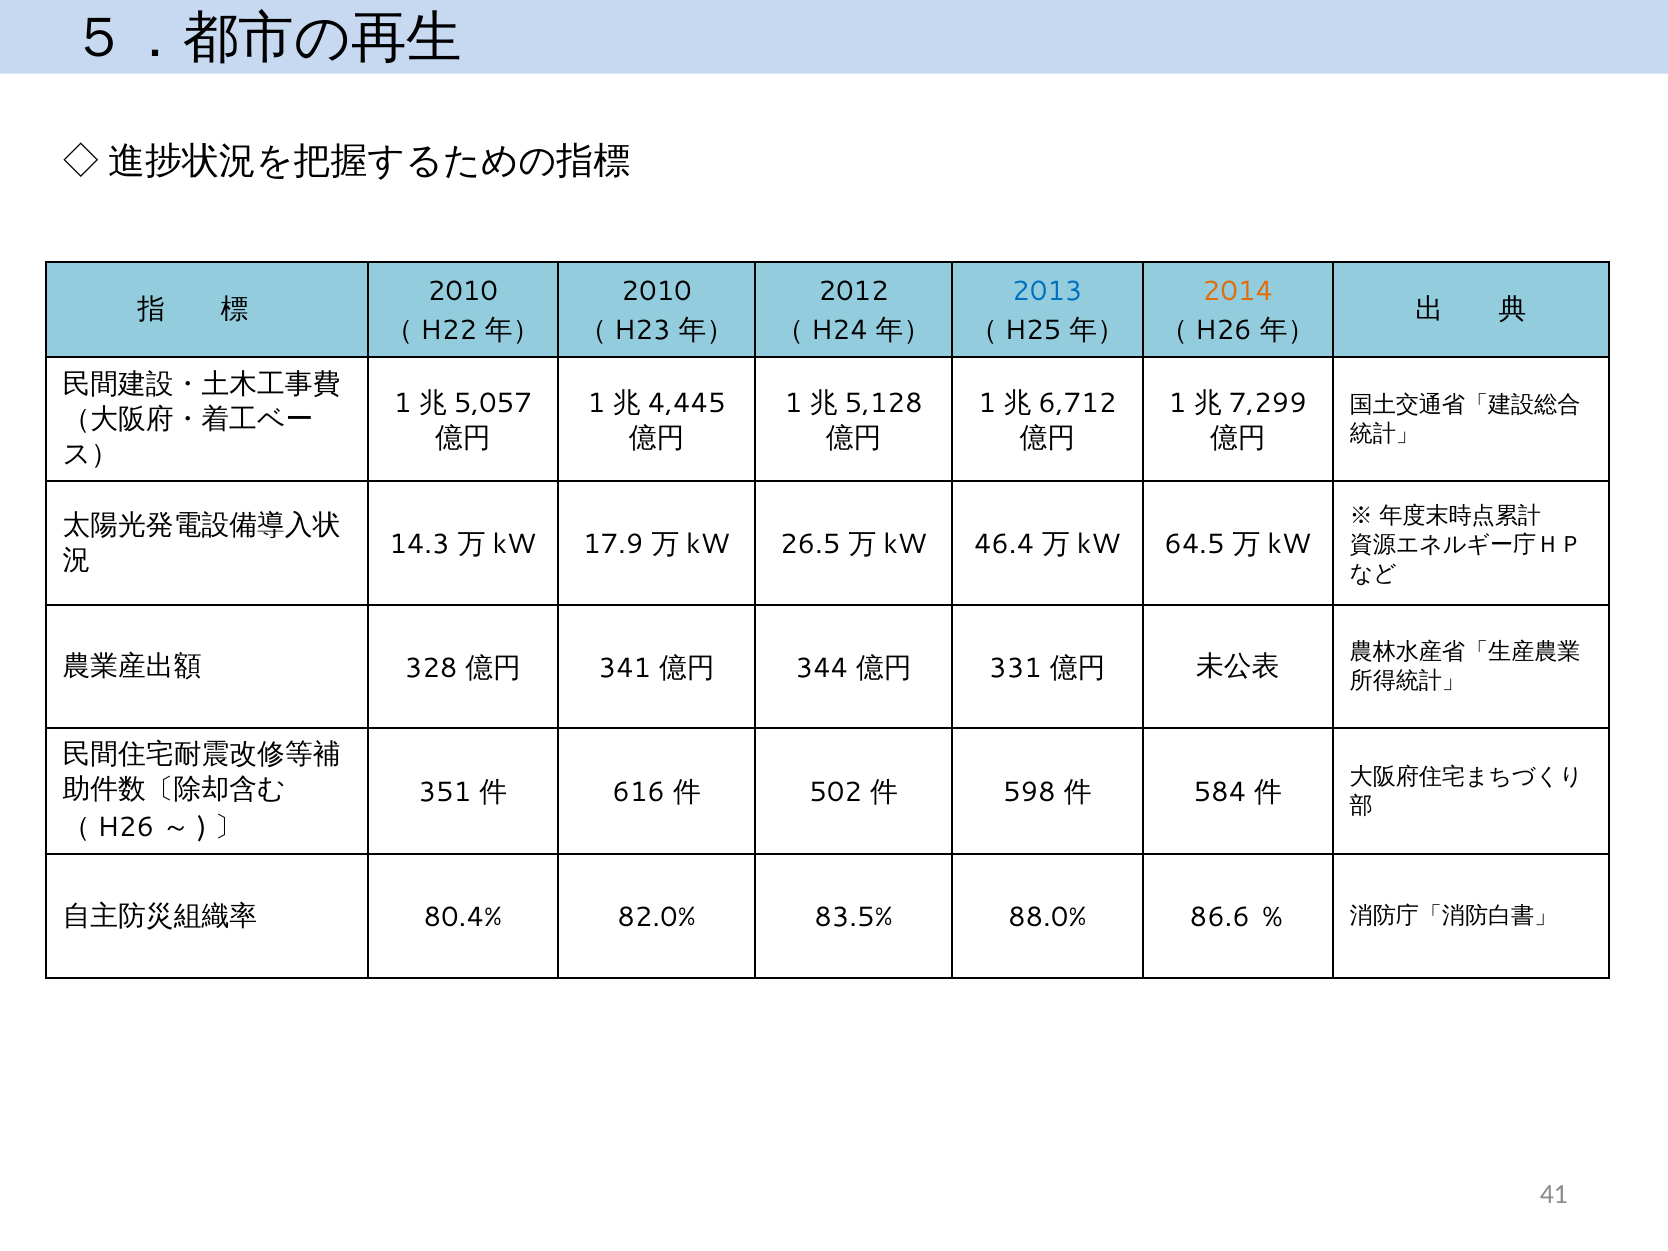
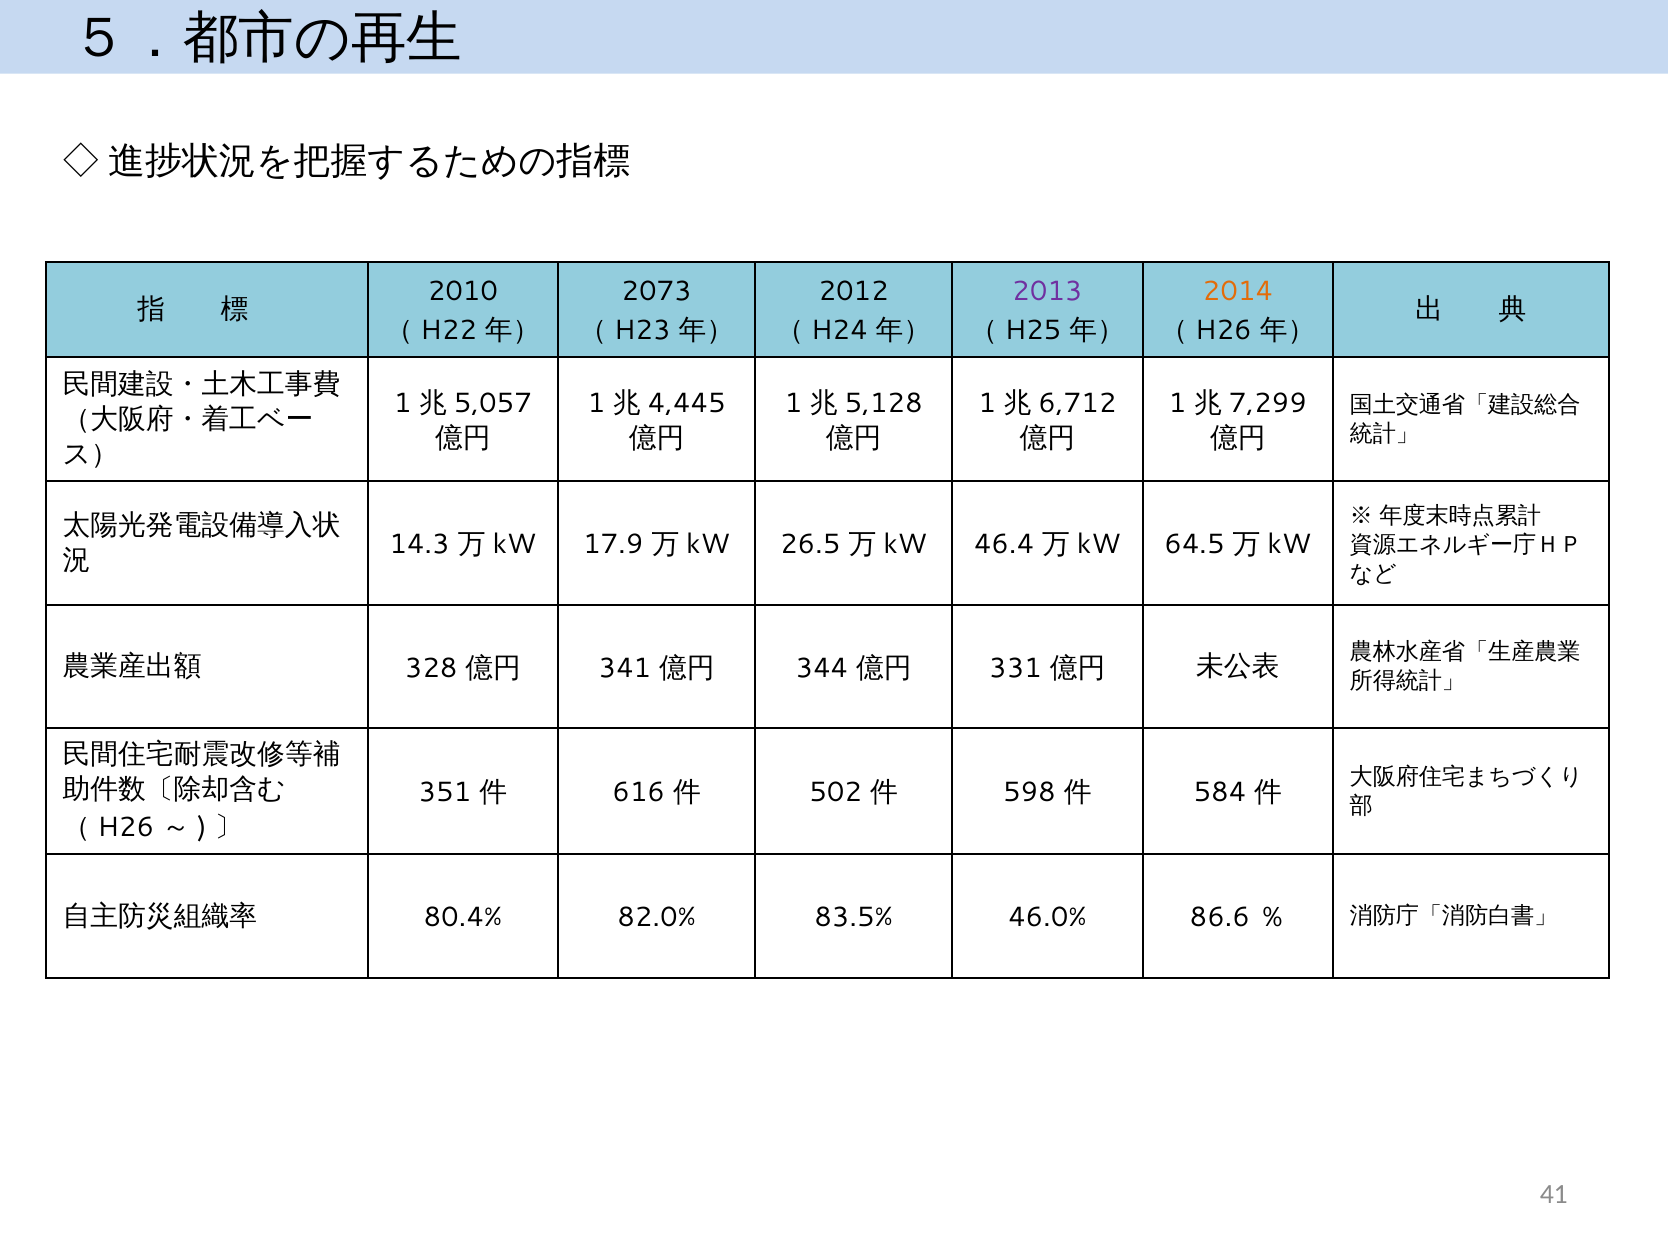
2010 at (657, 292): 2010 -> 2073
2013 colour: blue -> purple
88.0%: 88.0% -> 46.0%
